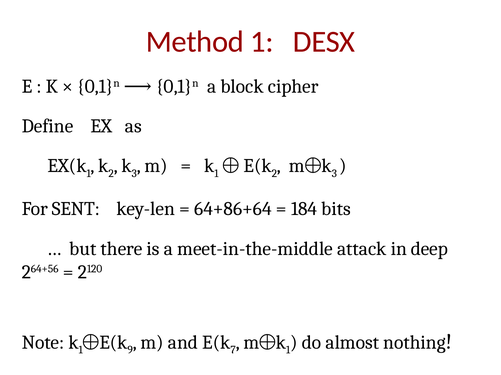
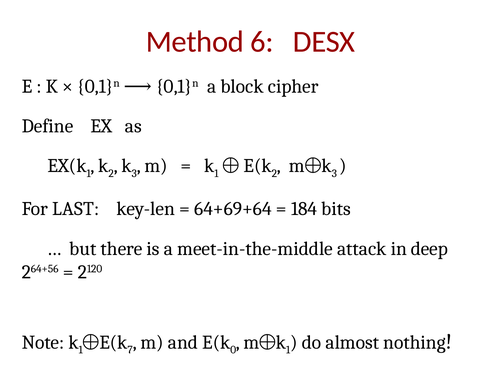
Method 1: 1 -> 6
SENT: SENT -> LAST
64+86+64: 64+86+64 -> 64+69+64
9: 9 -> 7
7: 7 -> 0
